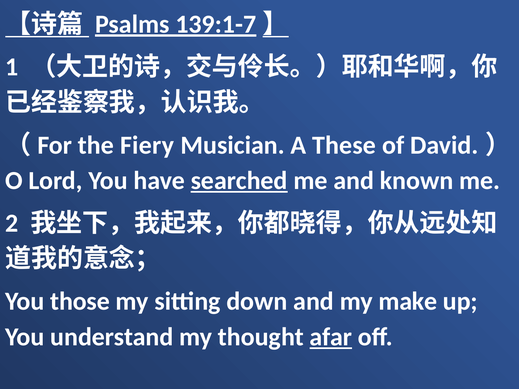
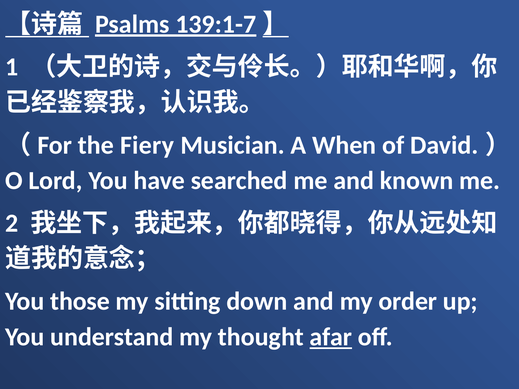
These: These -> When
searched underline: present -> none
make: make -> order
